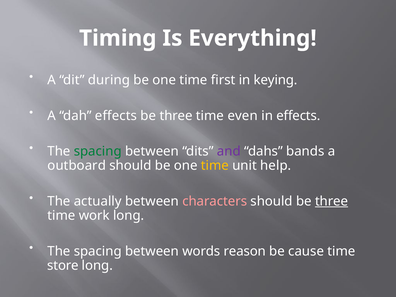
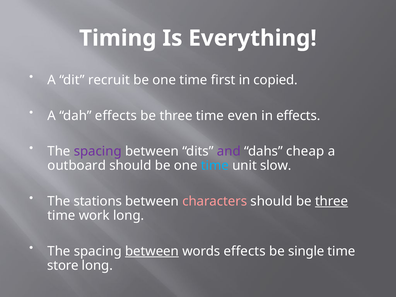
during: during -> recruit
keying: keying -> copied
spacing at (98, 151) colour: green -> purple
bands: bands -> cheap
time at (215, 166) colour: yellow -> light blue
help: help -> slow
actually: actually -> stations
between at (152, 251) underline: none -> present
words reason: reason -> effects
cause: cause -> single
